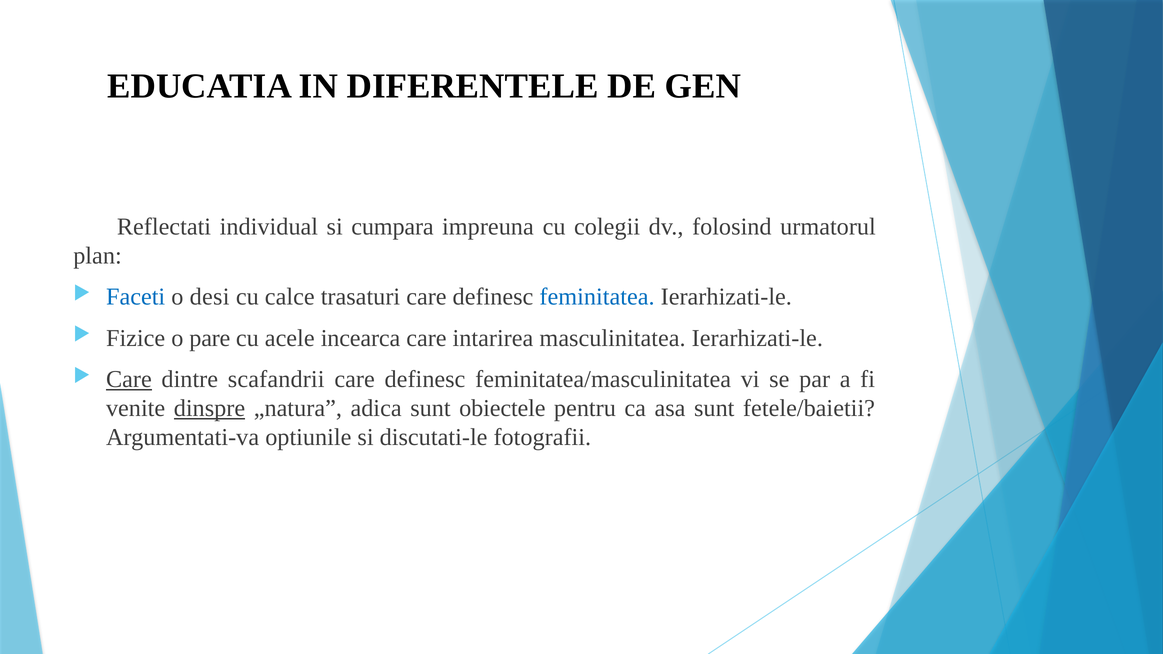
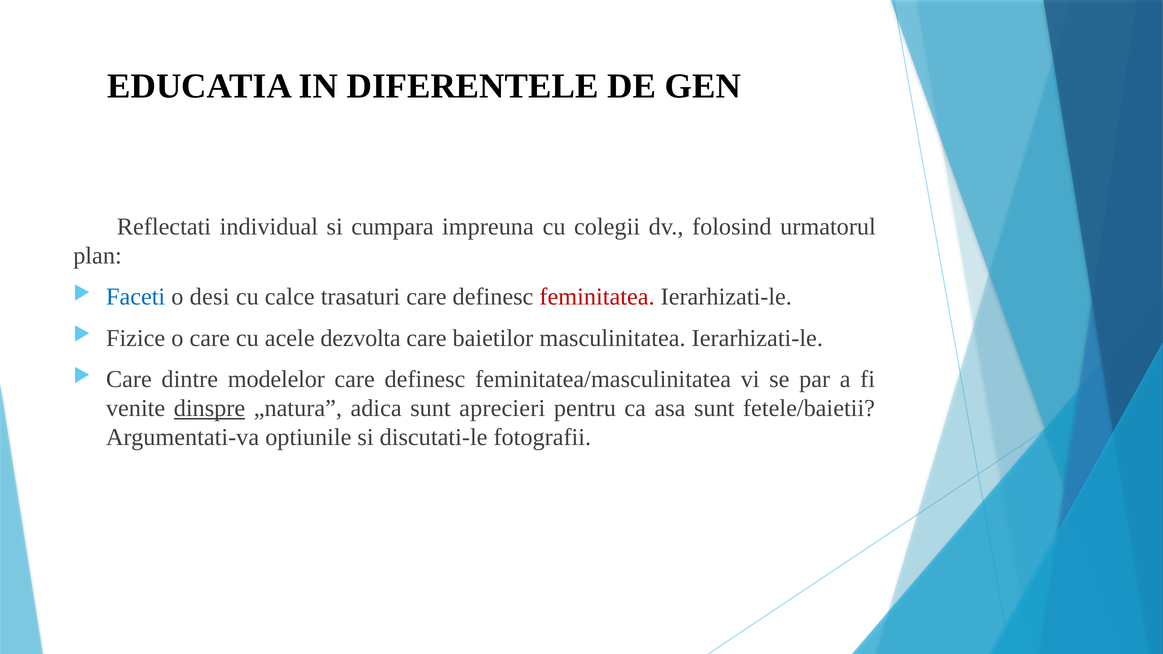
feminitatea colour: blue -> red
o pare: pare -> care
incearca: incearca -> dezvolta
intarirea: intarirea -> baietilor
Care at (129, 379) underline: present -> none
scafandrii: scafandrii -> modelelor
obiectele: obiectele -> aprecieri
